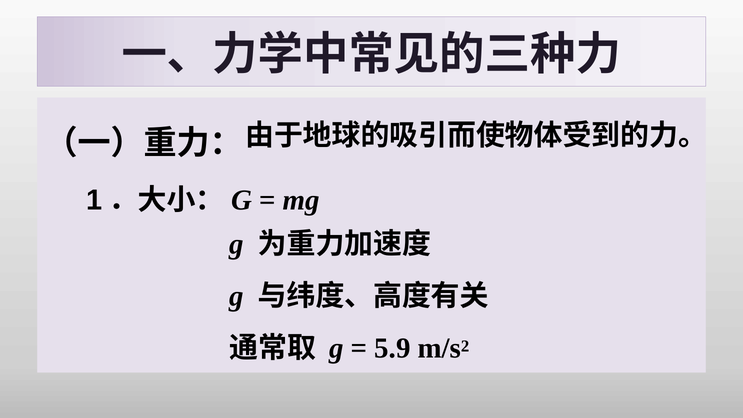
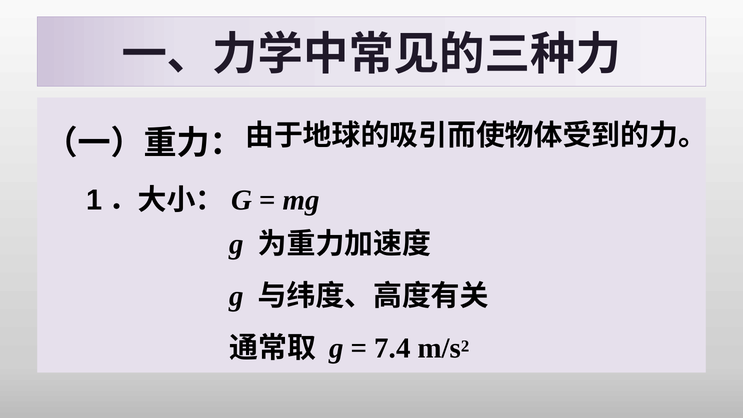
5.9: 5.9 -> 7.4
